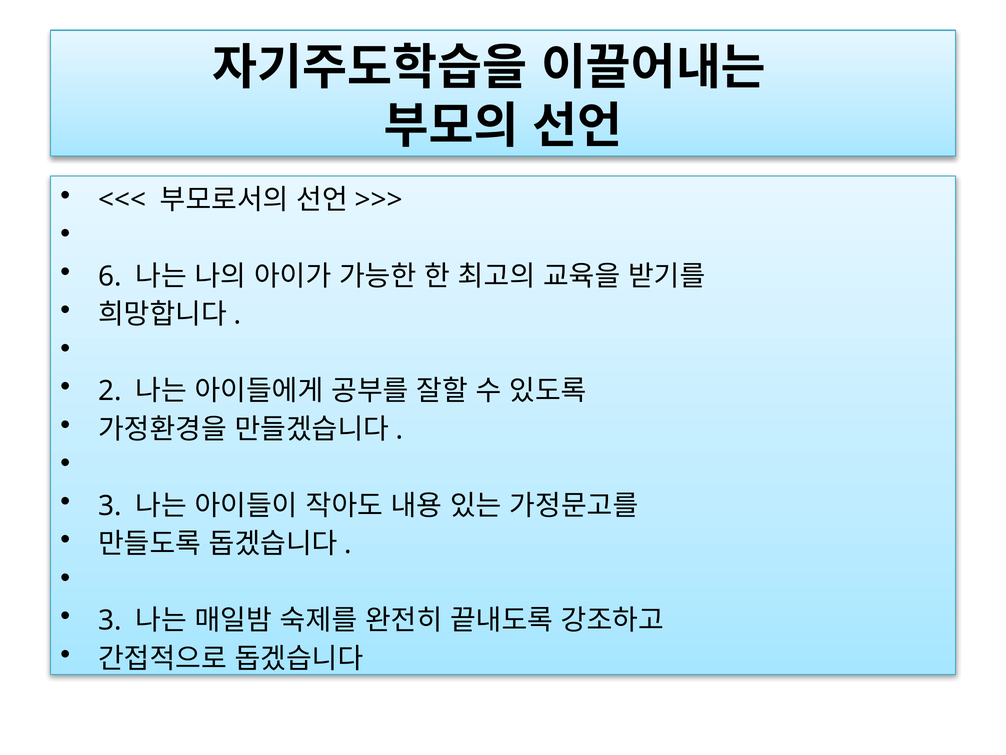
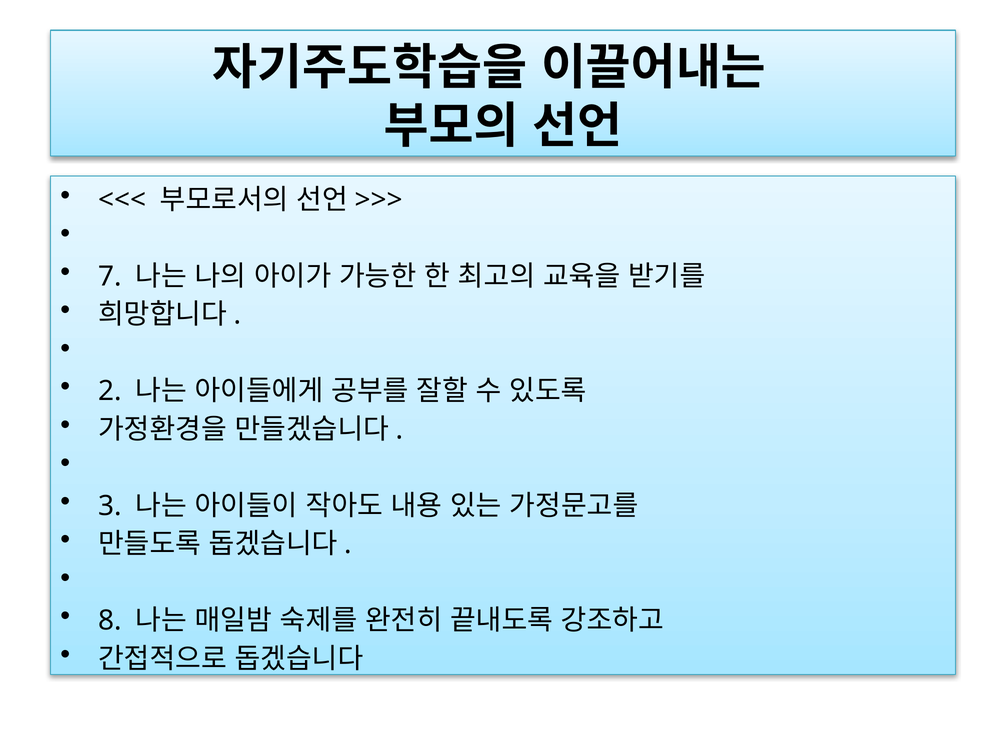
6: 6 -> 7
3 at (110, 620): 3 -> 8
